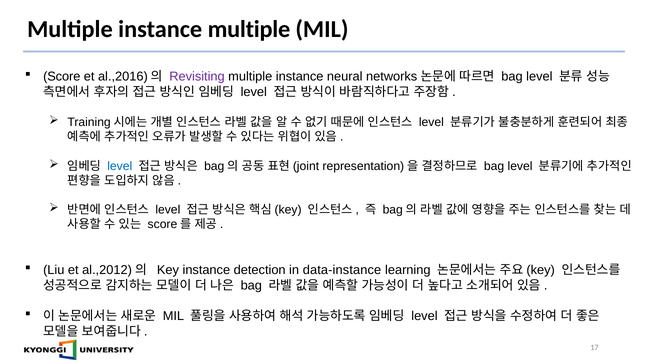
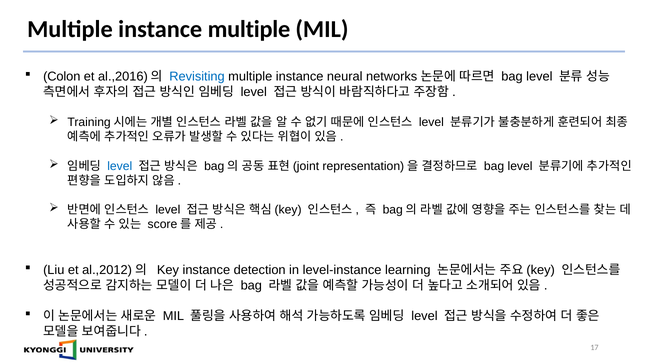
Score: Score -> Colon
Revisiting colour: purple -> blue
data-instance: data-instance -> level-instance
